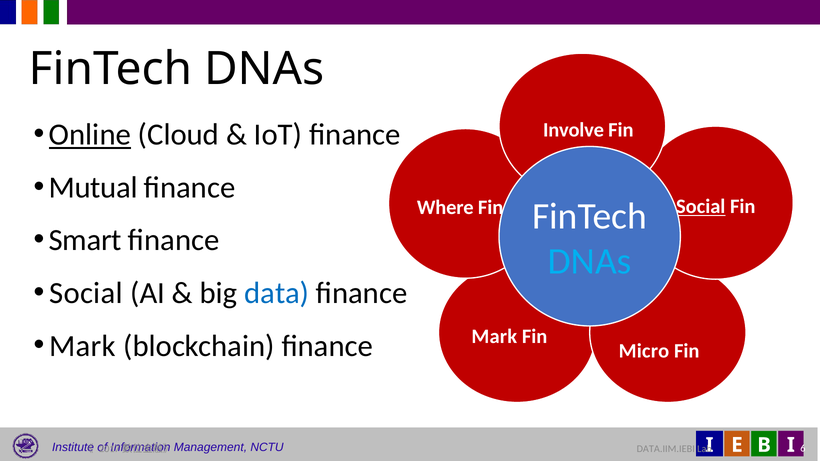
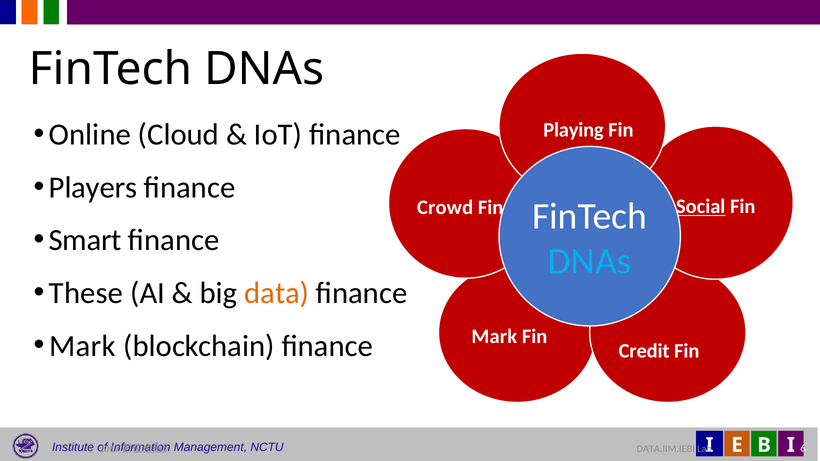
Online underline: present -> none
Involve: Involve -> Playing
Mutual: Mutual -> Players
Where: Where -> Crowd
Social at (86, 293): Social -> These
data colour: blue -> orange
Micro: Micro -> Credit
